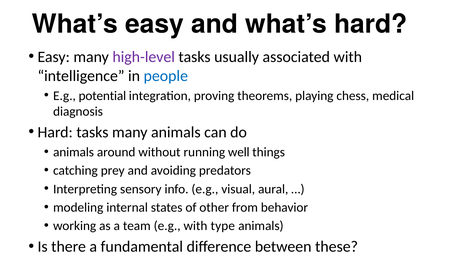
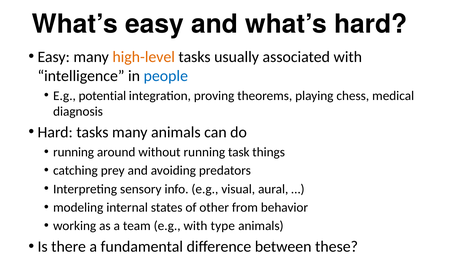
high-level colour: purple -> orange
animals at (74, 152): animals -> running
well: well -> task
